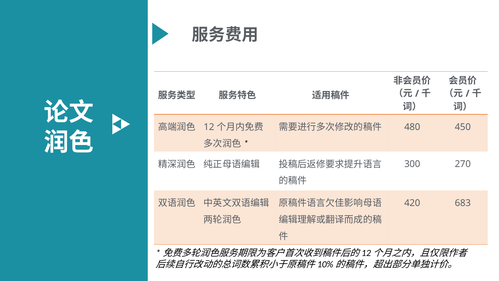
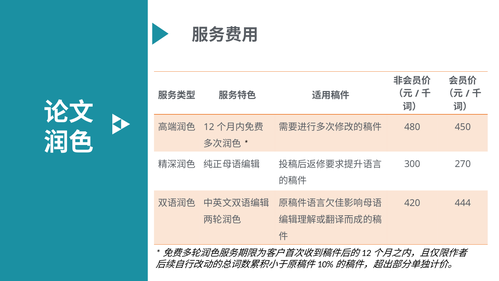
683: 683 -> 444
